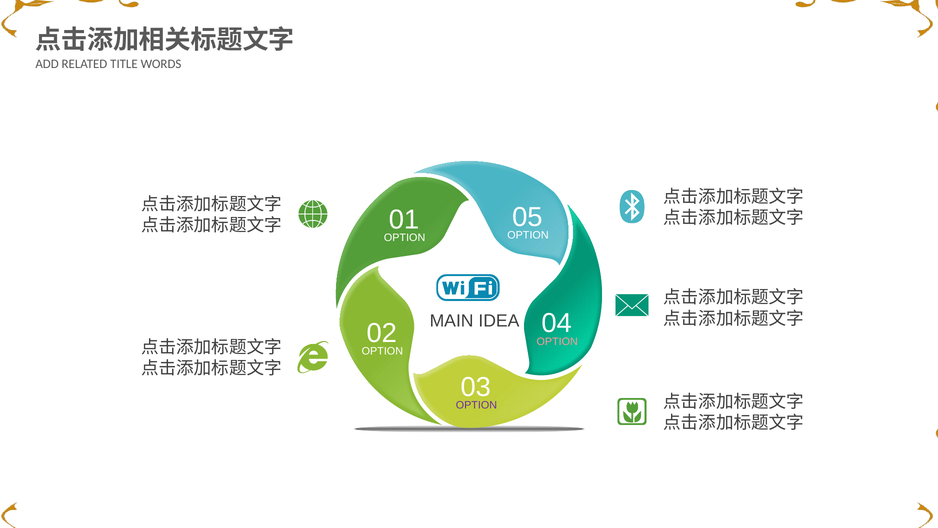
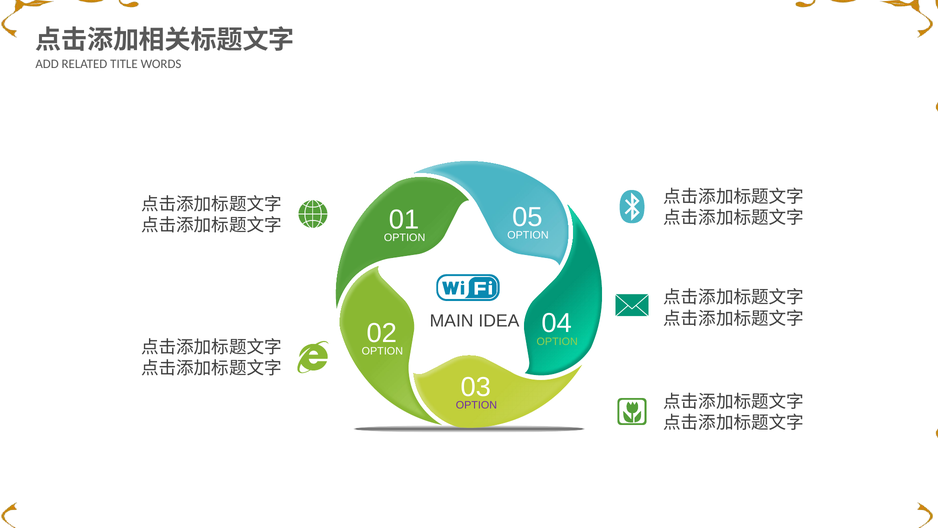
OPTION at (557, 341) colour: pink -> light green
